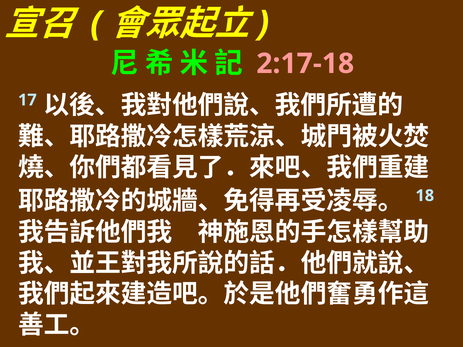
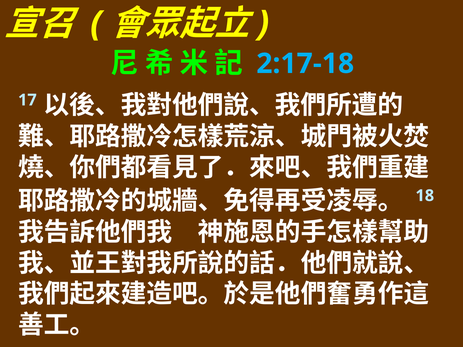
2:17-18 colour: pink -> light blue
